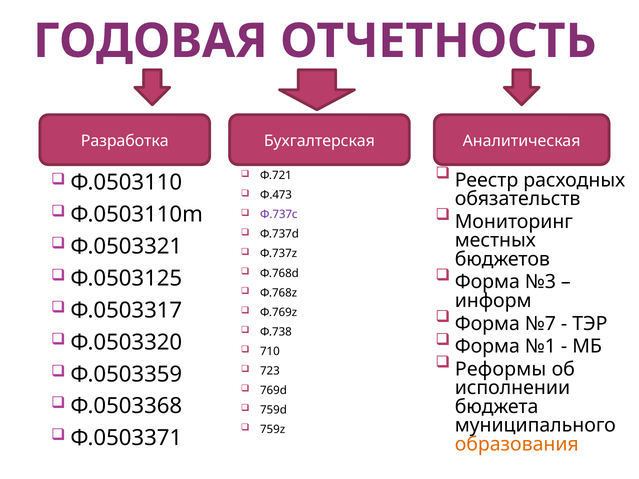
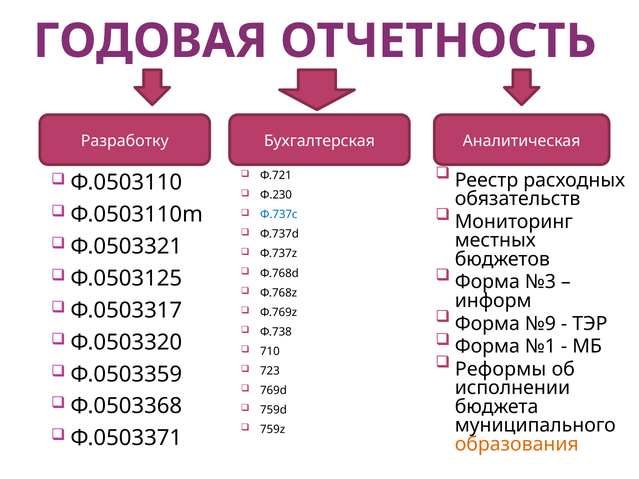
Разработка: Разработка -> Разработку
Ф.473: Ф.473 -> Ф.230
Ф.737с colour: purple -> blue
№7: №7 -> №9
